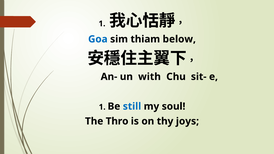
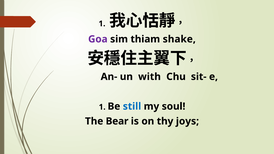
Goa colour: blue -> purple
below: below -> shake
Thro: Thro -> Bear
